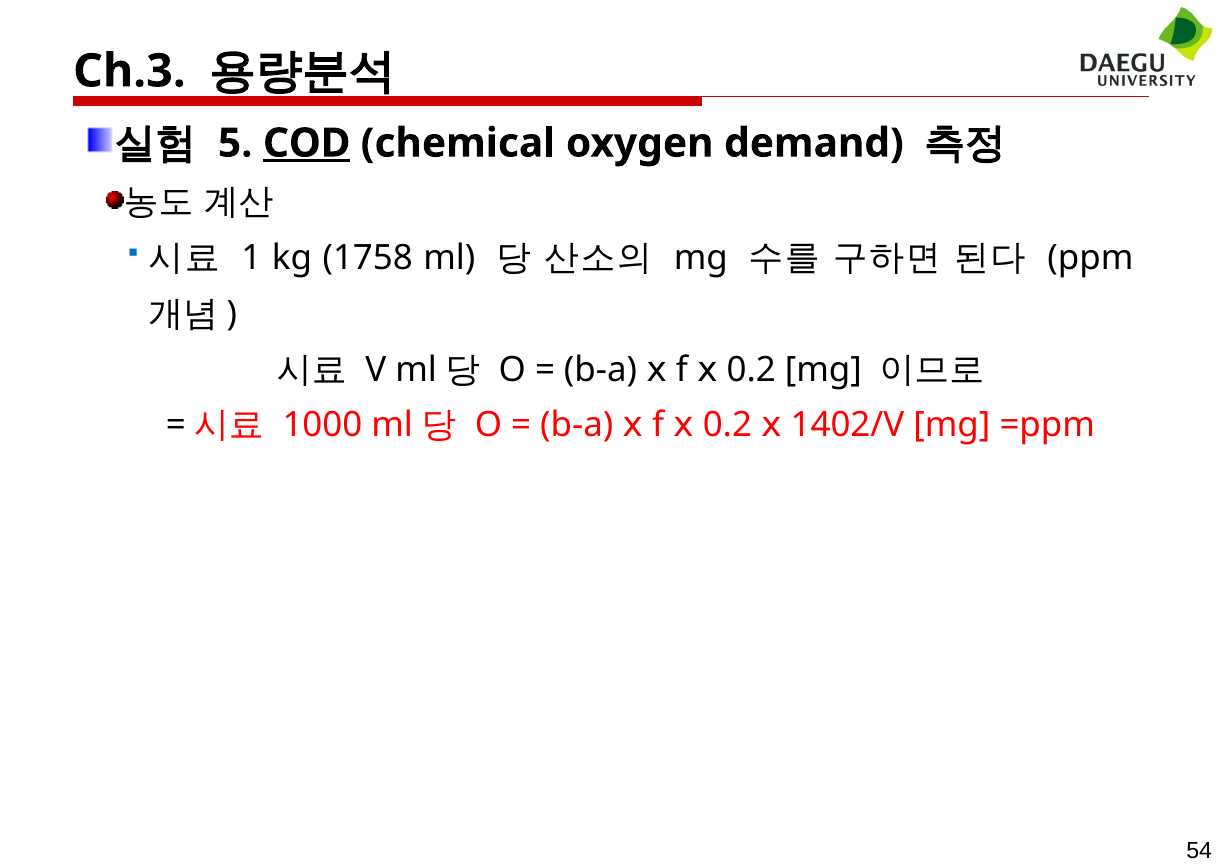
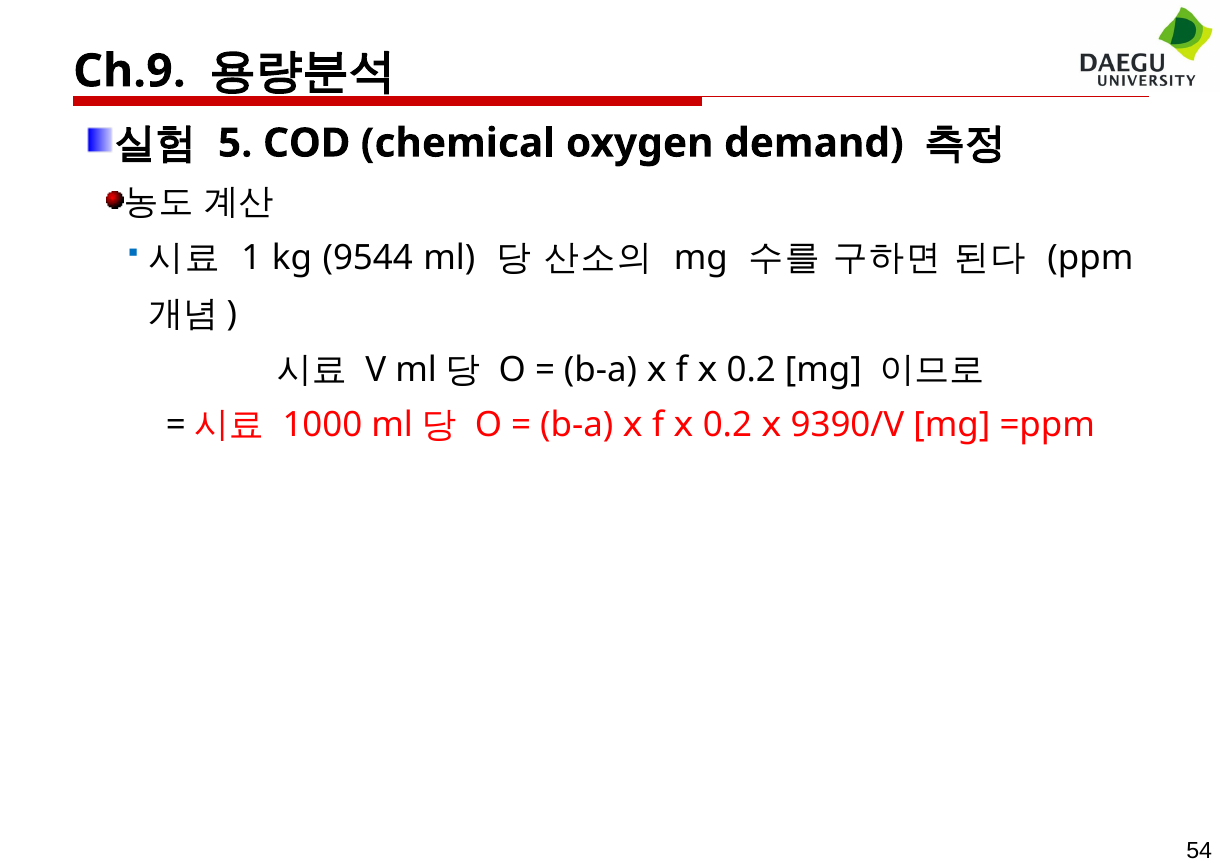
Ch.3: Ch.3 -> Ch.9
COD underline: present -> none
1758: 1758 -> 9544
1402/V: 1402/V -> 9390/V
